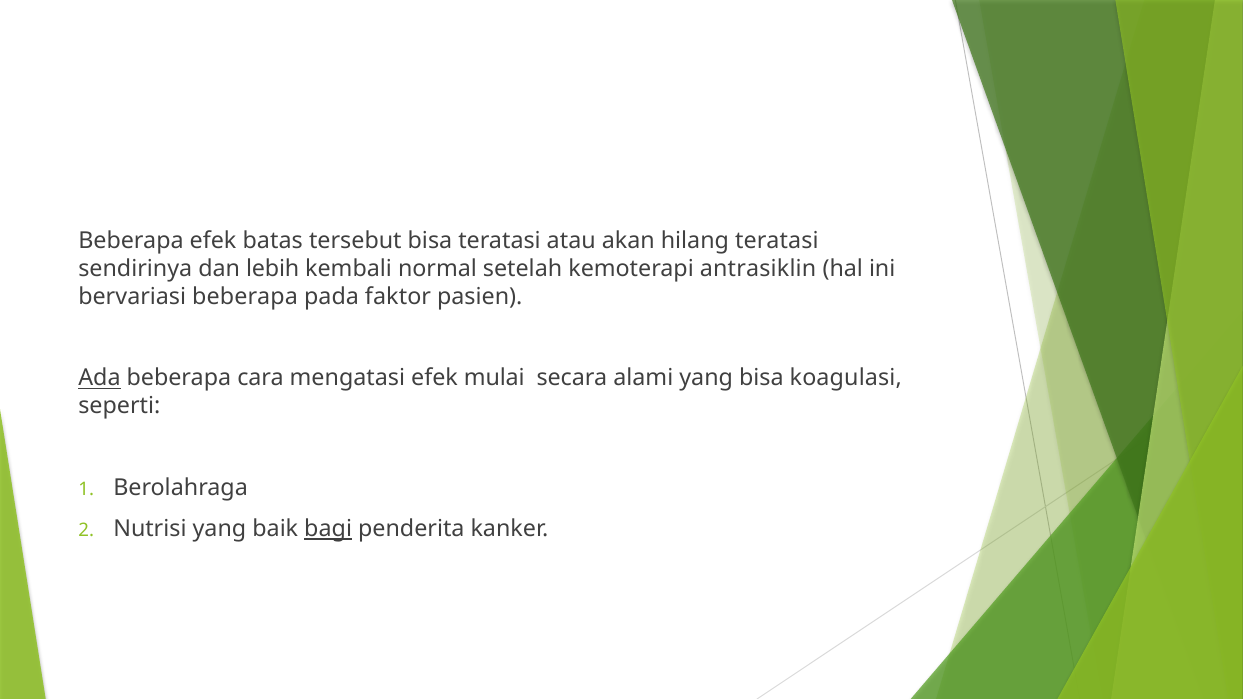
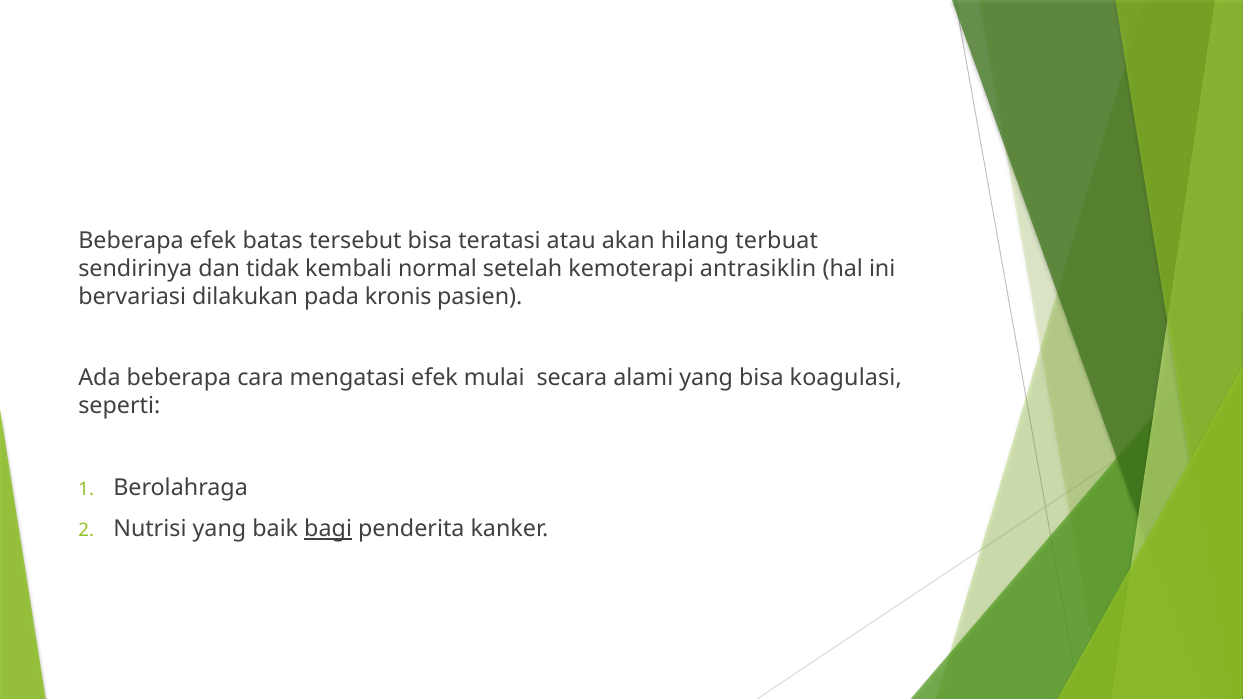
hilang teratasi: teratasi -> terbuat
lebih: lebih -> tidak
bervariasi beberapa: beberapa -> dilakukan
faktor: faktor -> kronis
Ada underline: present -> none
